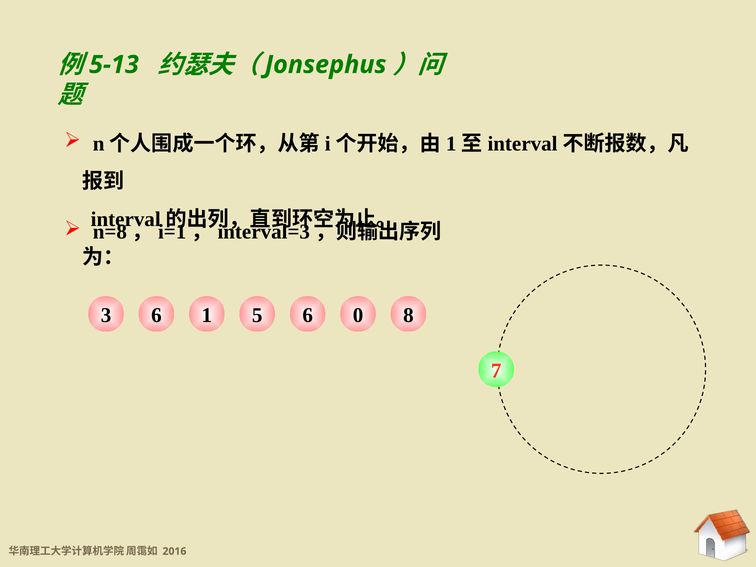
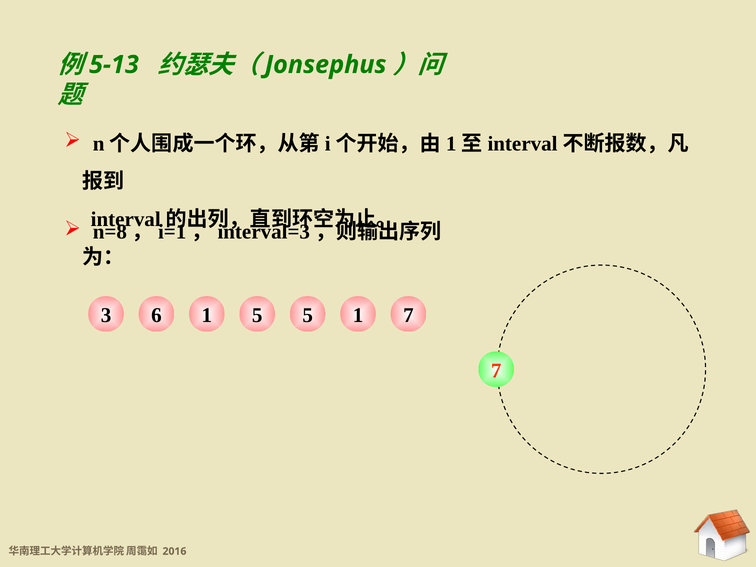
1 6: 6 -> 5
6 0: 0 -> 1
3 8: 8 -> 7
